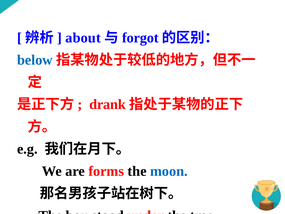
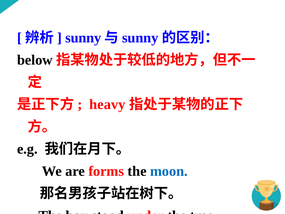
about at (83, 38): about -> sunny
forgot at (140, 38): forgot -> sunny
below colour: blue -> black
drank: drank -> heavy
